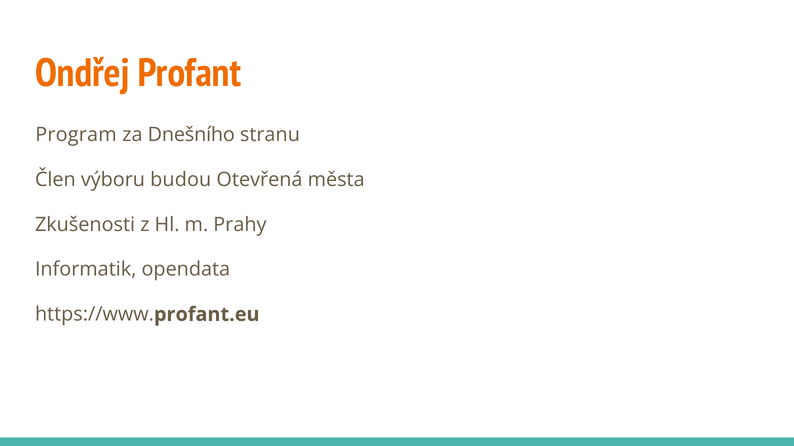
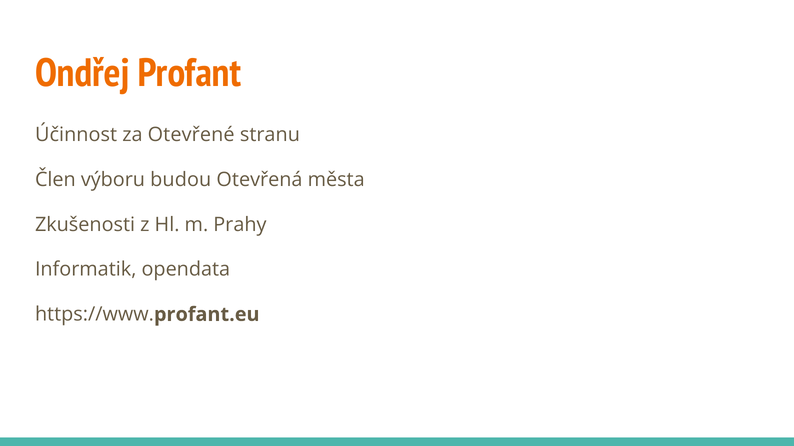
Program: Program -> Účinnost
Dnešního: Dnešního -> Otevřené
